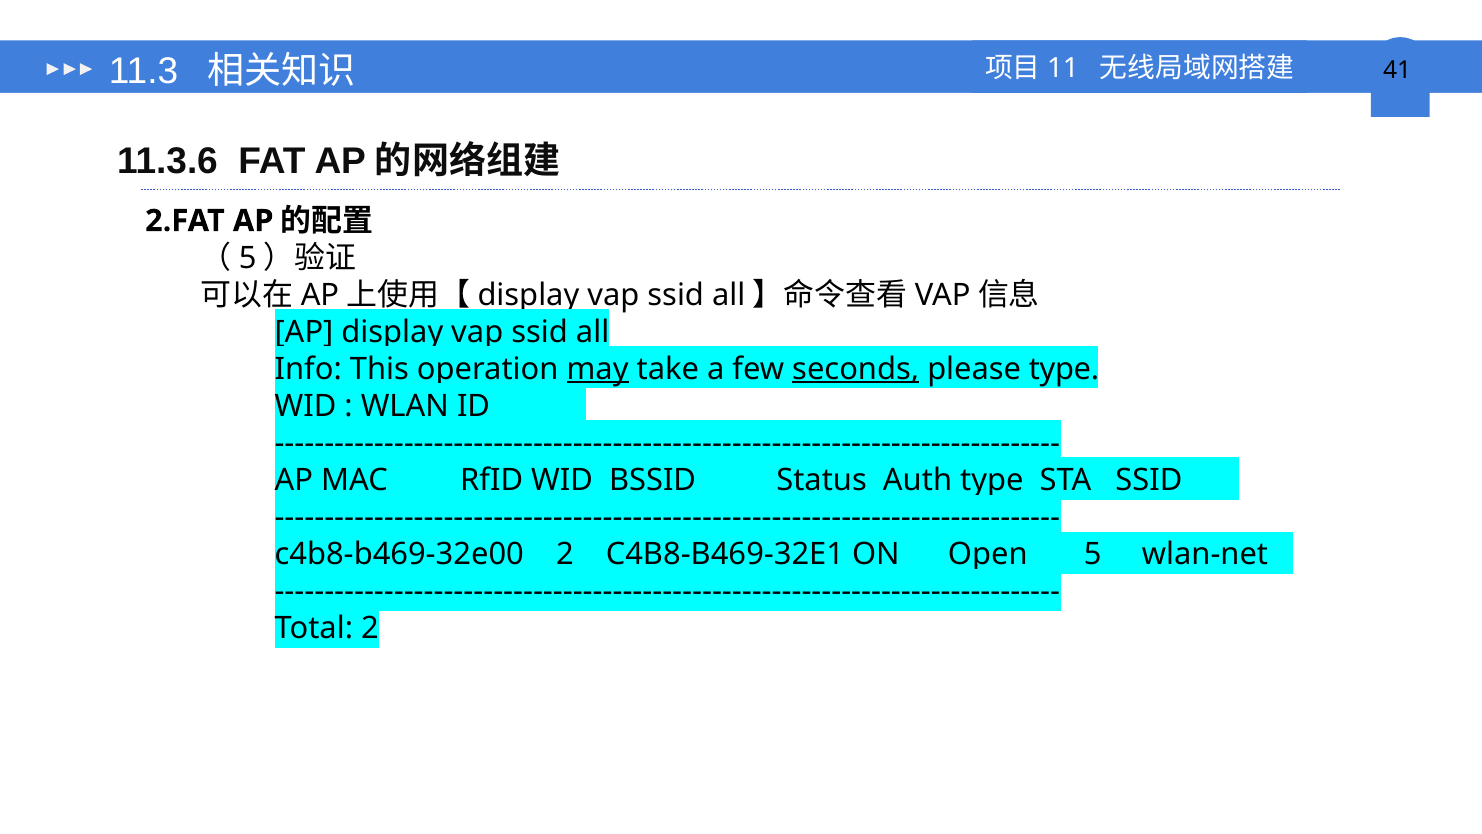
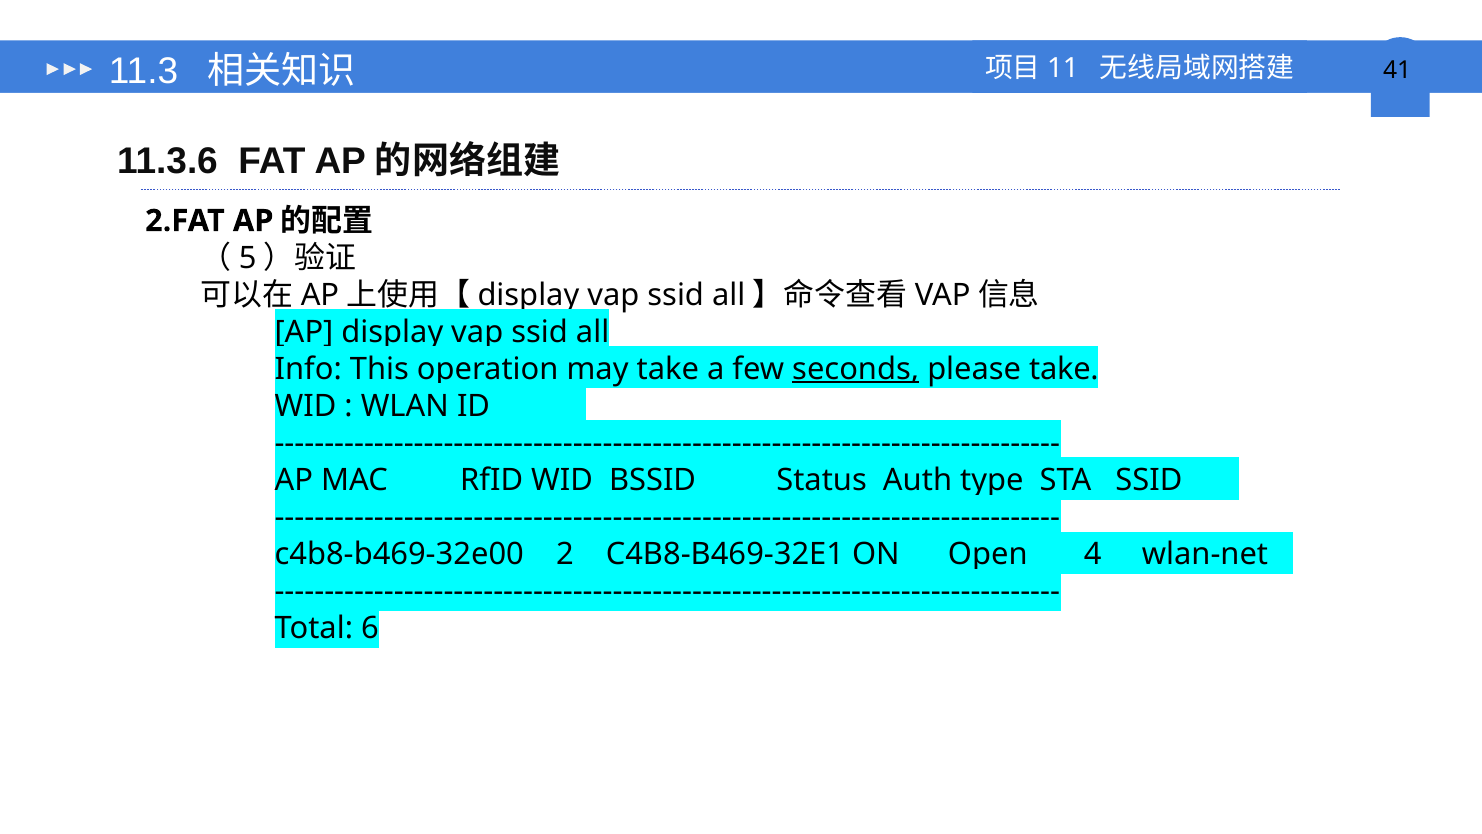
may underline: present -> none
please type: type -> take
5 at (1093, 554): 5 -> 4
Total 2: 2 -> 6
